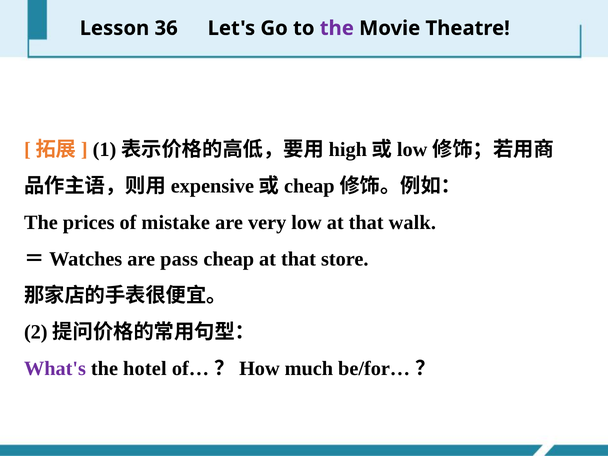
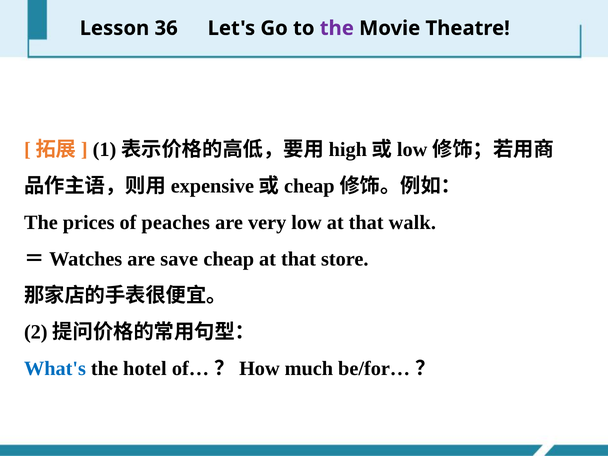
mistake: mistake -> peaches
pass: pass -> save
What's colour: purple -> blue
